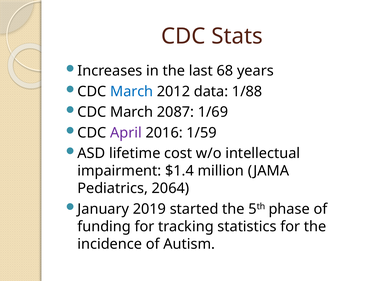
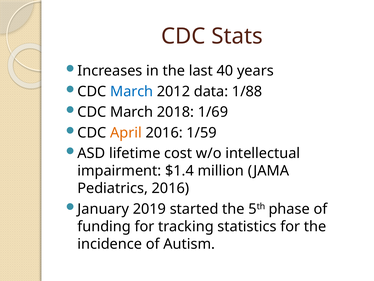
68: 68 -> 40
2087: 2087 -> 2018
April colour: purple -> orange
Pediatrics 2064: 2064 -> 2016
